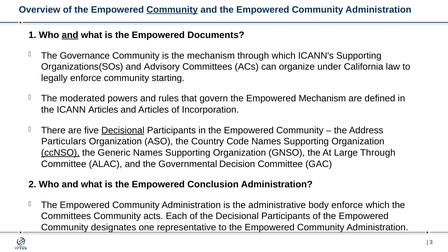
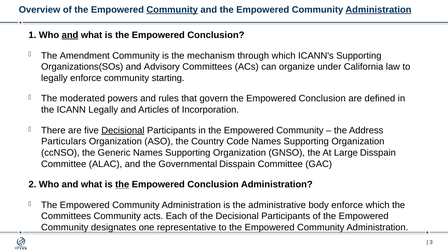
Administration at (378, 10) underline: none -> present
Documents at (216, 35): Documents -> Conclusion
Governance: Governance -> Amendment
govern the Empowered Mechanism: Mechanism -> Conclusion
ICANN Articles: Articles -> Legally
ccNSO underline: present -> none
Large Through: Through -> Disspain
Governmental Decision: Decision -> Disspain
the at (122, 184) underline: none -> present
